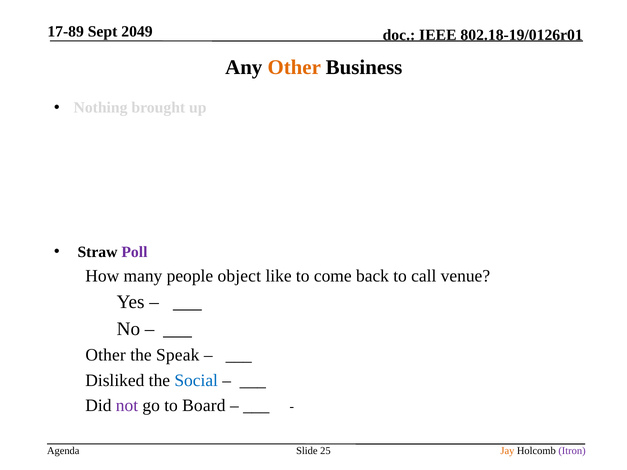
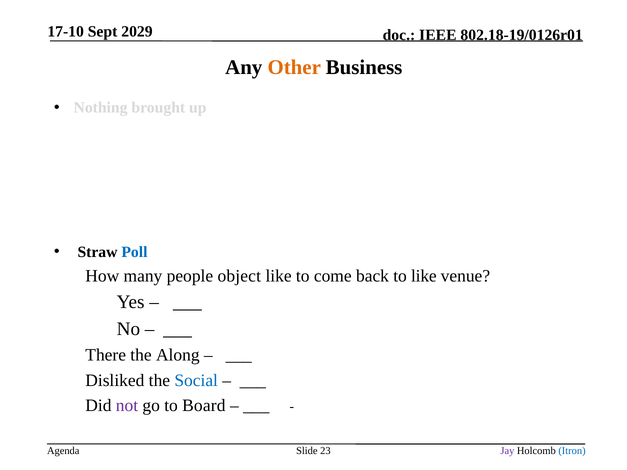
17-89: 17-89 -> 17-10
2049: 2049 -> 2029
Poll colour: purple -> blue
to call: call -> like
Other at (106, 355): Other -> There
Speak: Speak -> Along
25: 25 -> 23
Jay colour: orange -> purple
Itron colour: purple -> blue
